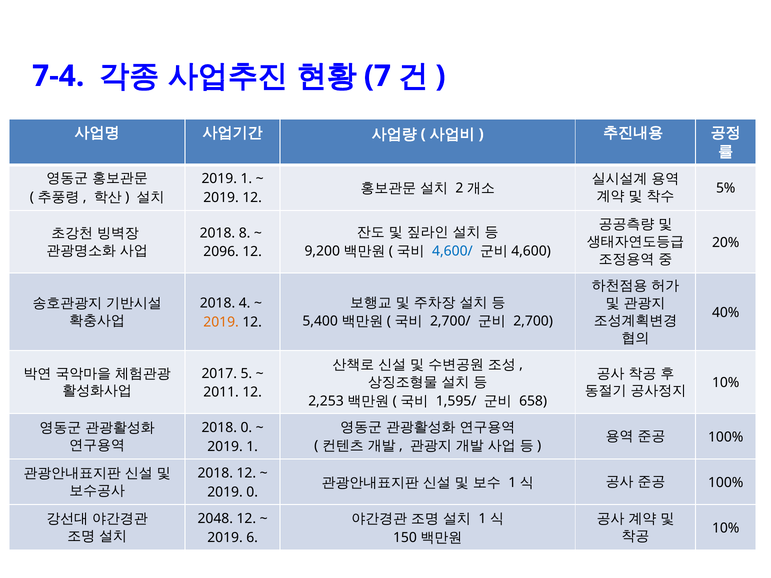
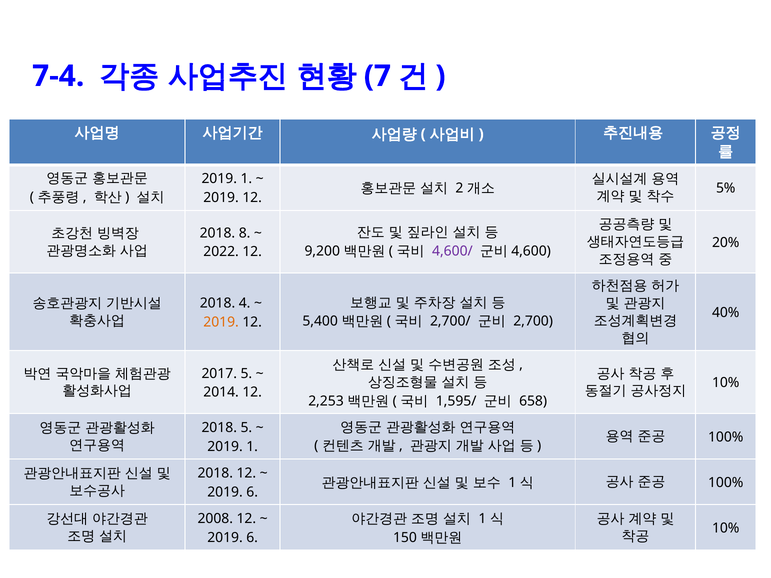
4,600/ colour: blue -> purple
2096: 2096 -> 2022
2011: 2011 -> 2014
2018 0: 0 -> 5
0 at (252, 492): 0 -> 6
2048: 2048 -> 2008
